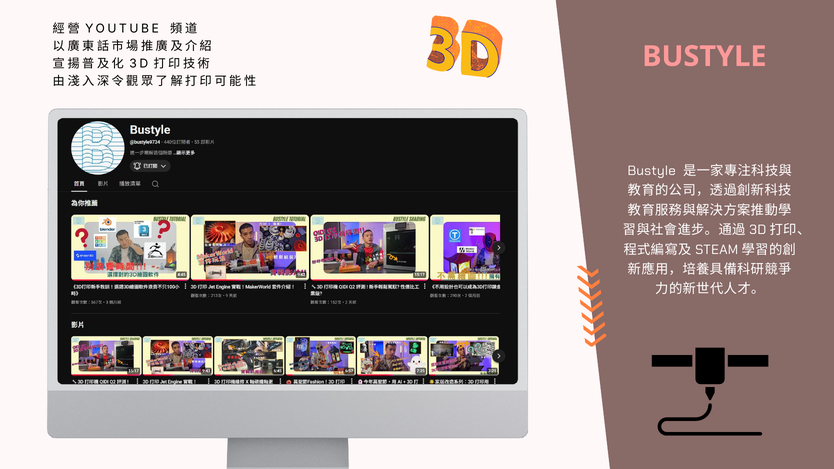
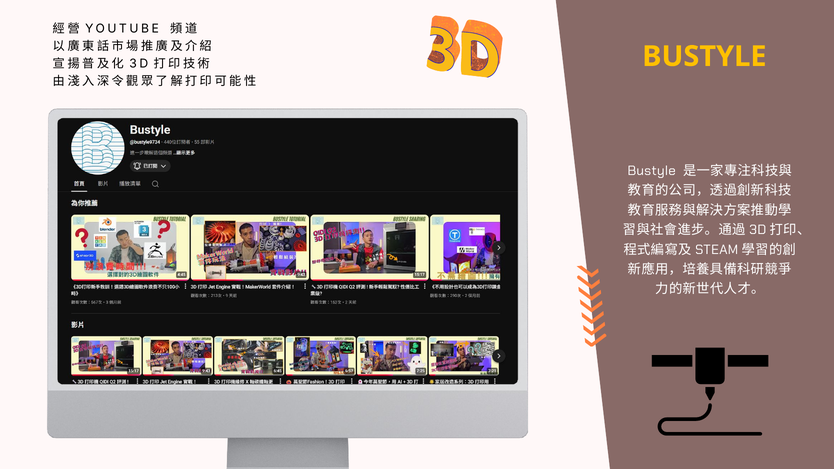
BUSTYLE at (704, 56) colour: pink -> yellow
